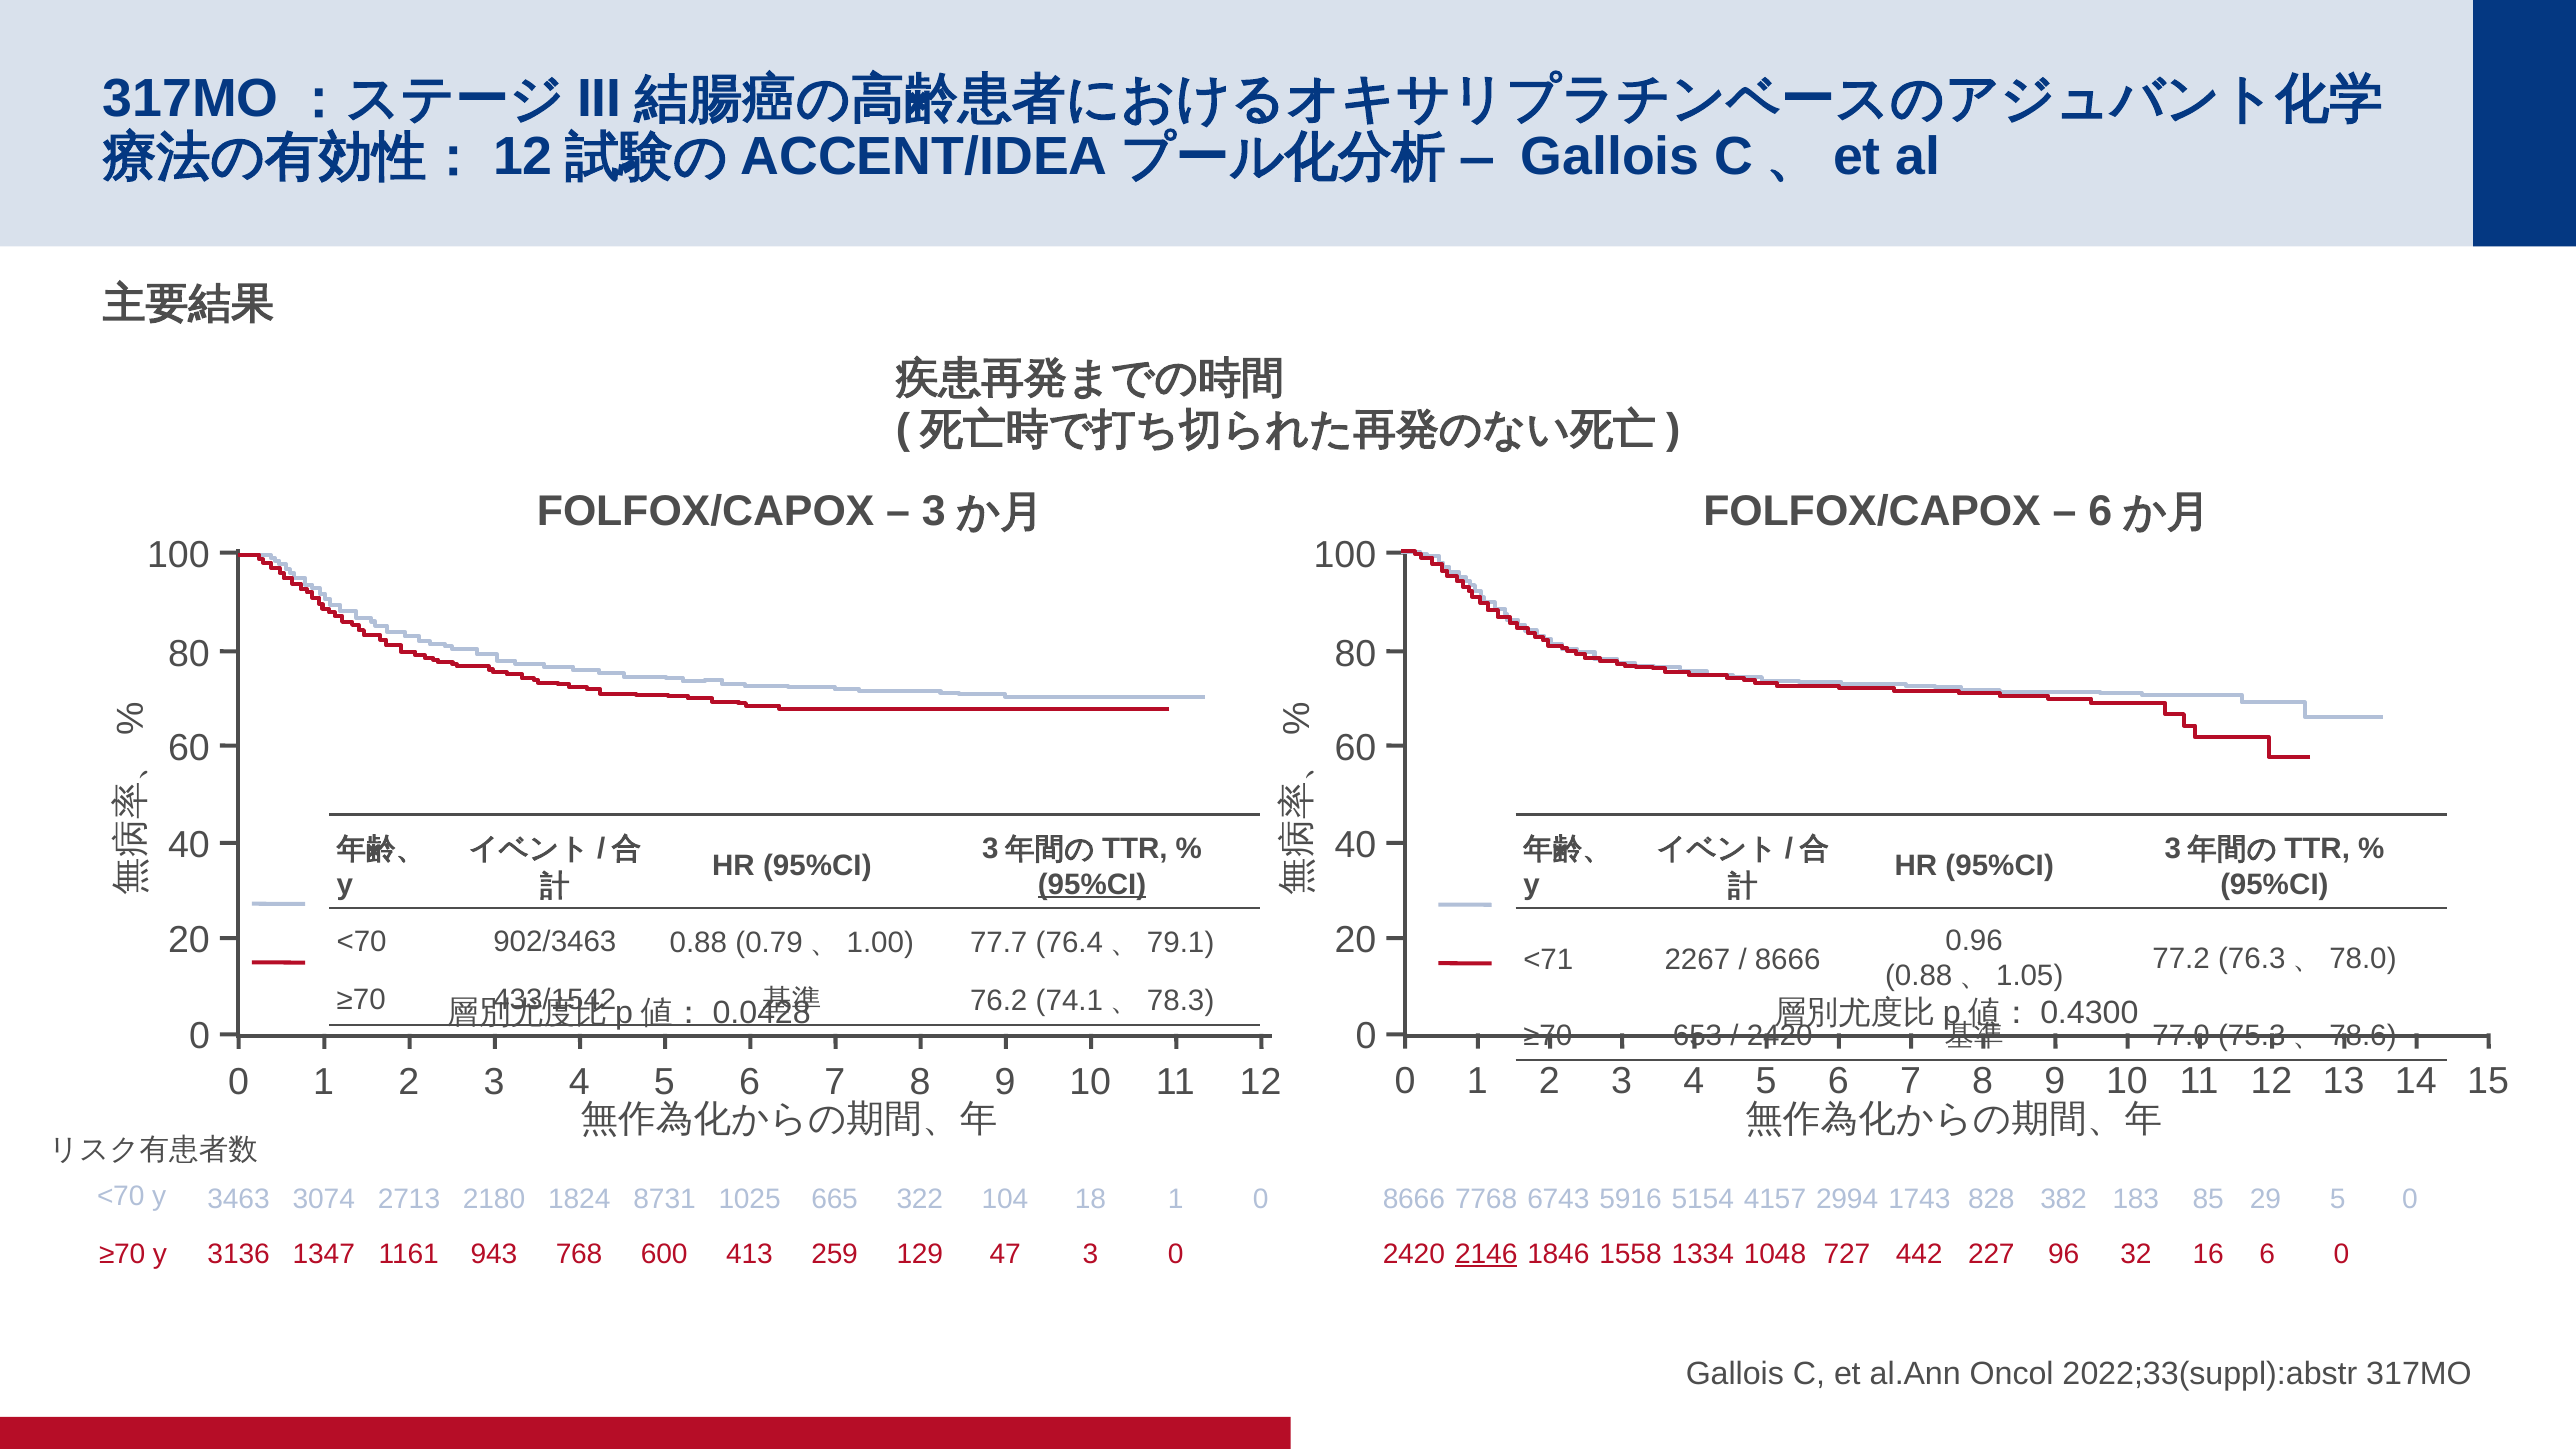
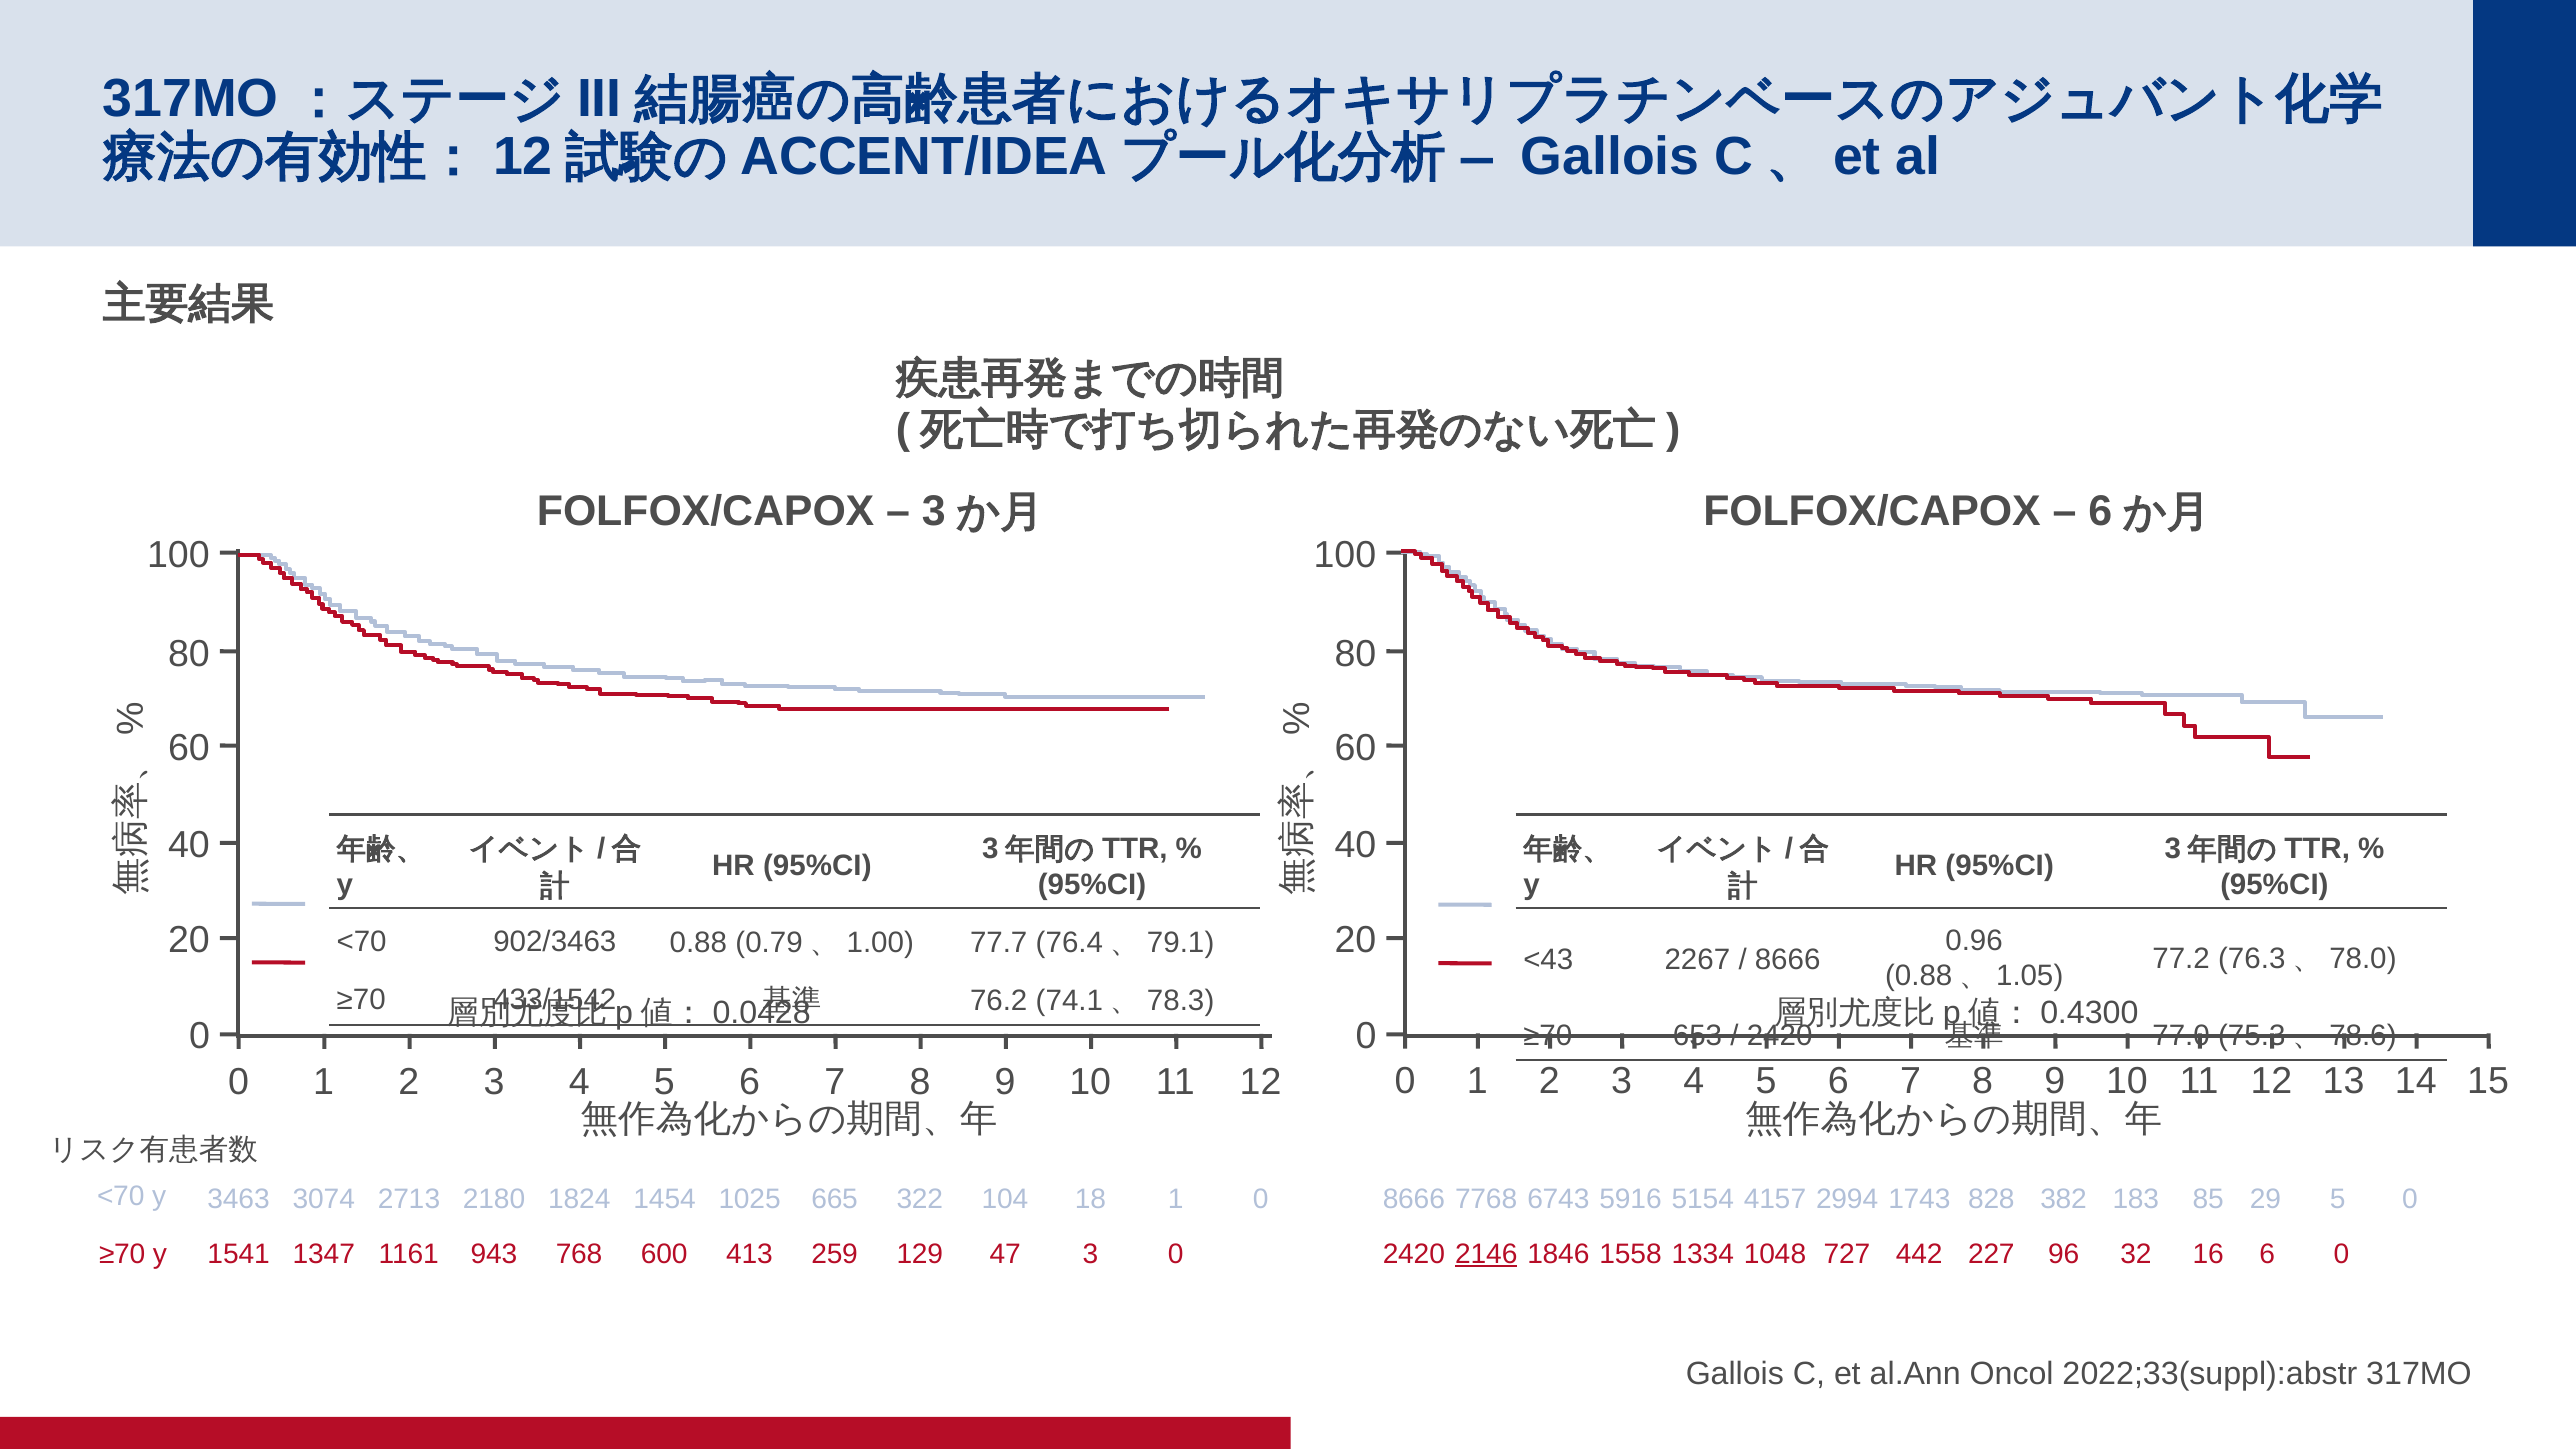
95%CI at (1092, 884) underline: present -> none
<71: <71 -> <43
8731: 8731 -> 1454
3136: 3136 -> 1541
